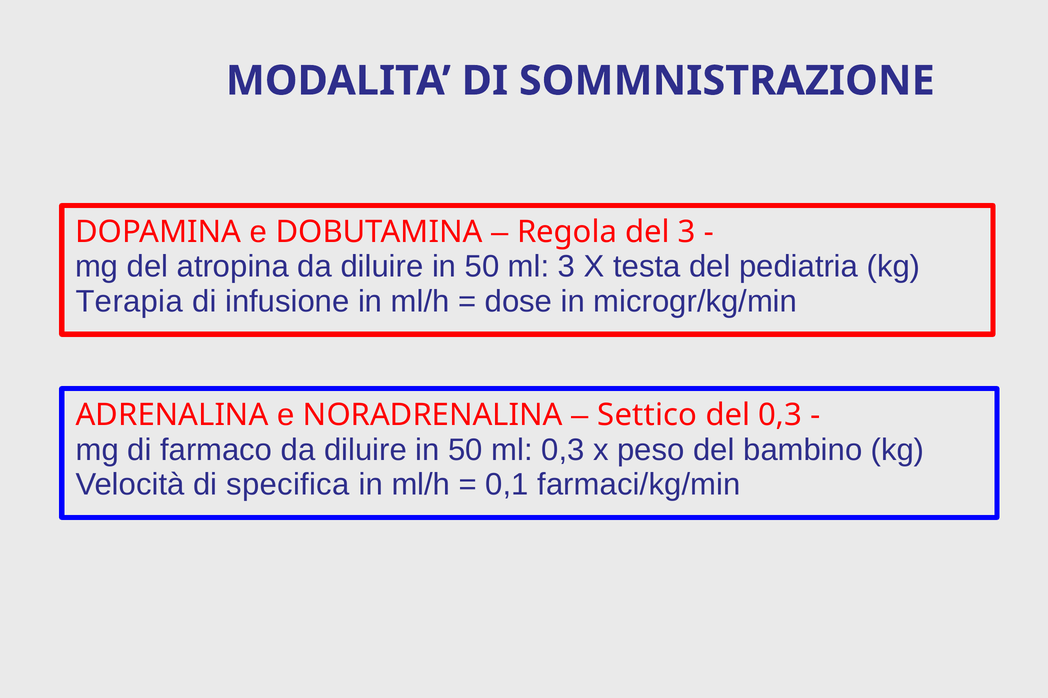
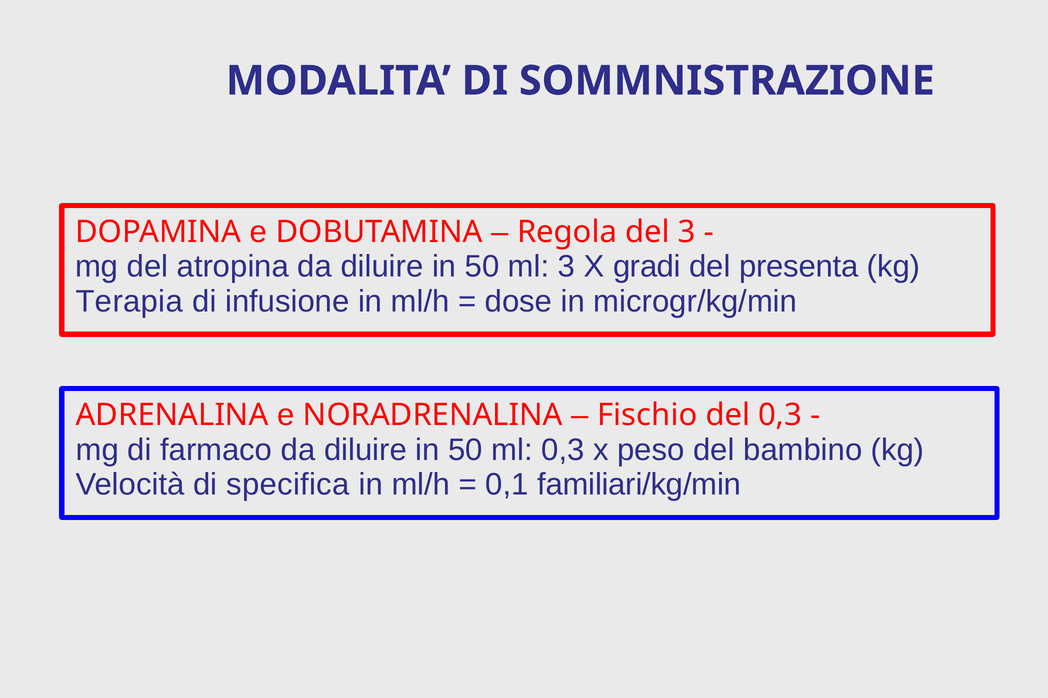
testa: testa -> gradi
pediatria: pediatria -> presenta
Settico: Settico -> Fischio
farmaci/kg/min: farmaci/kg/min -> familiari/kg/min
